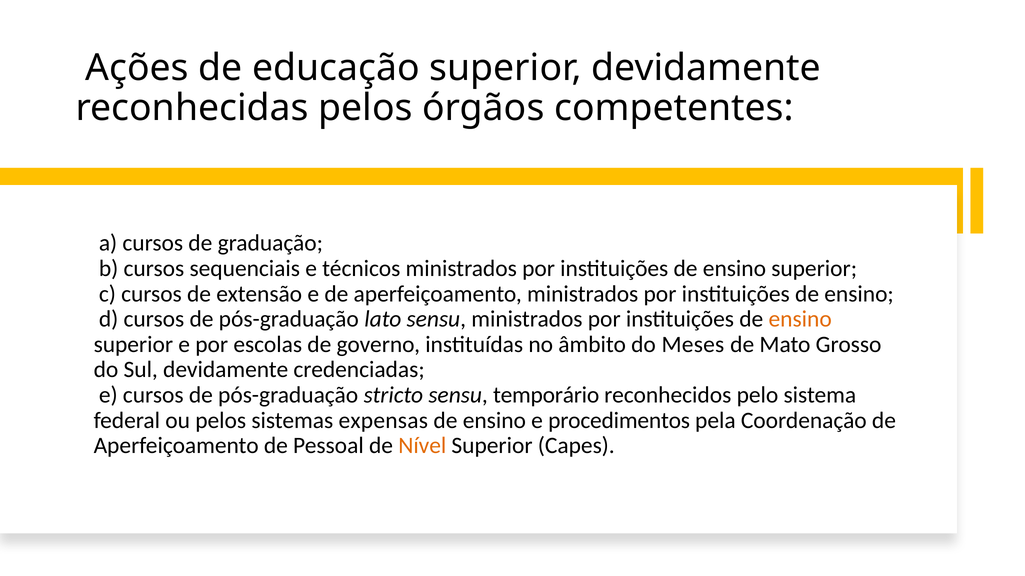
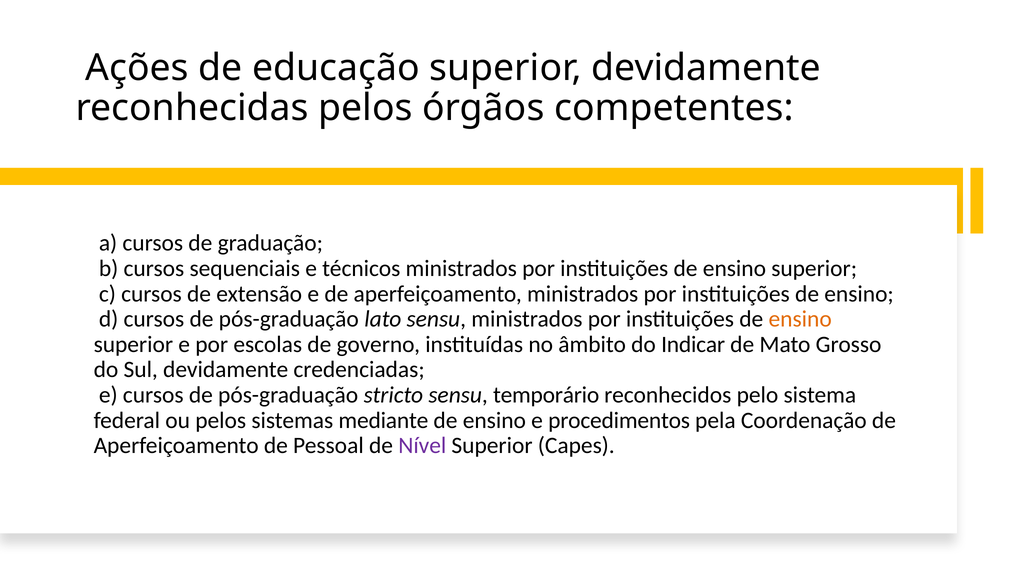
Meses: Meses -> Indicar
expensas: expensas -> mediante
Nível colour: orange -> purple
